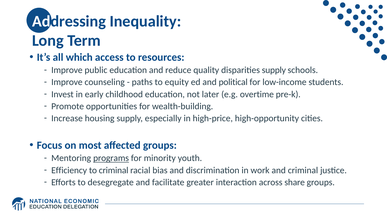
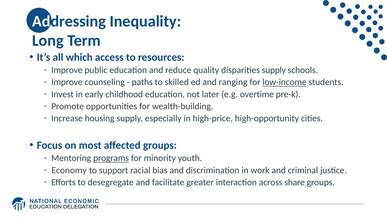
equity: equity -> skilled
political: political -> ranging
low-income underline: none -> present
Efficiency: Efficiency -> Economy
to criminal: criminal -> support
